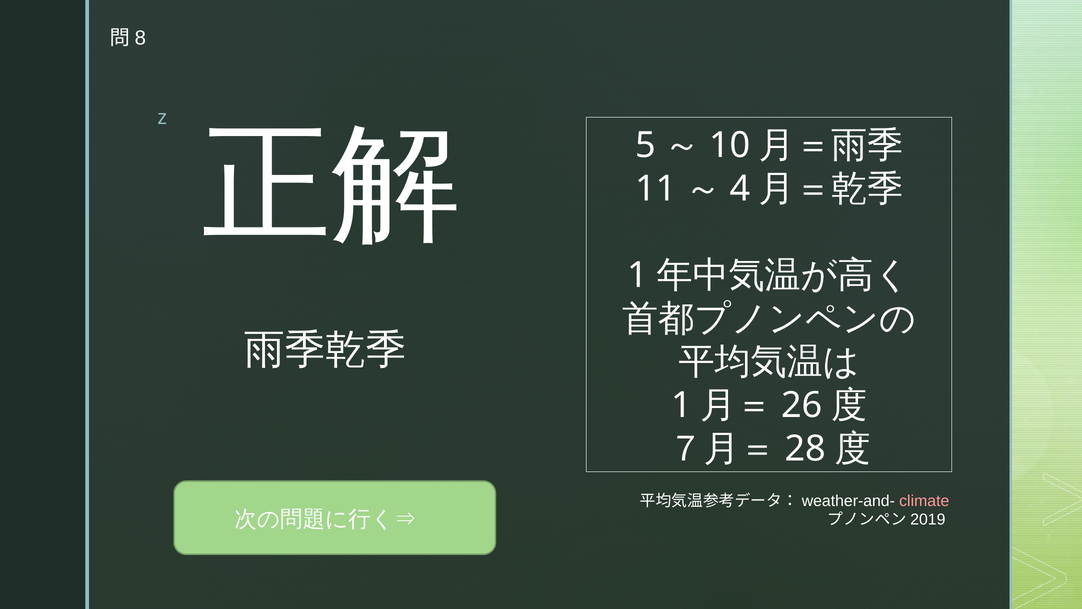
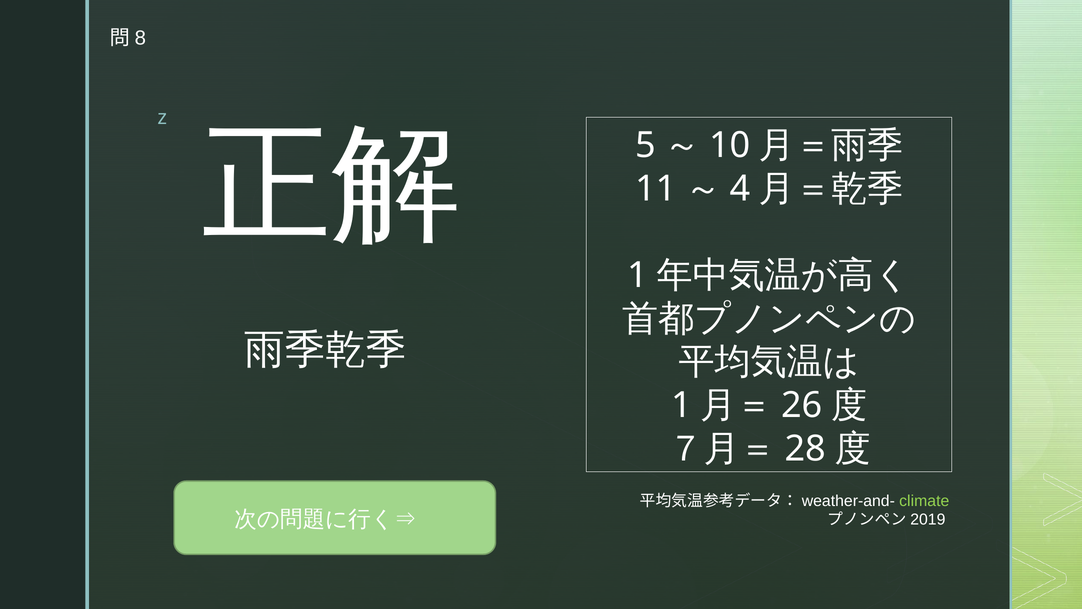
climate colour: pink -> light green
